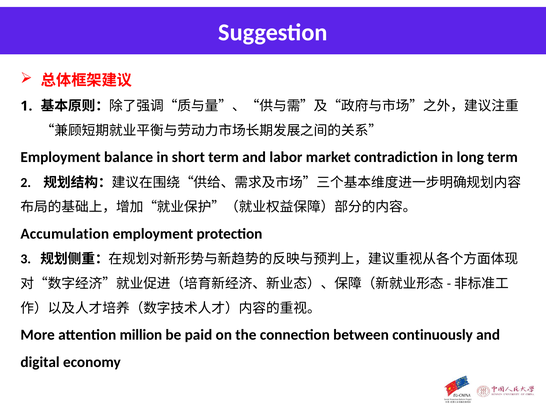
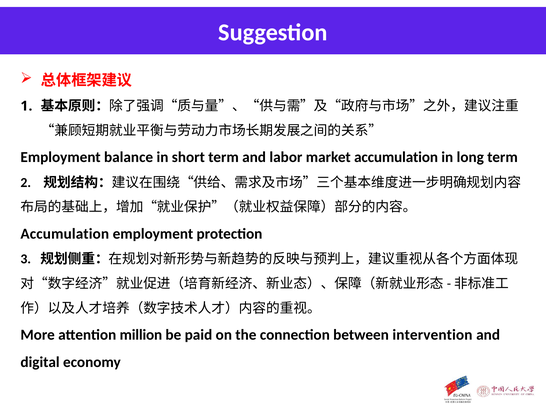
market contradiction: contradiction -> accumulation
continuously: continuously -> intervention
